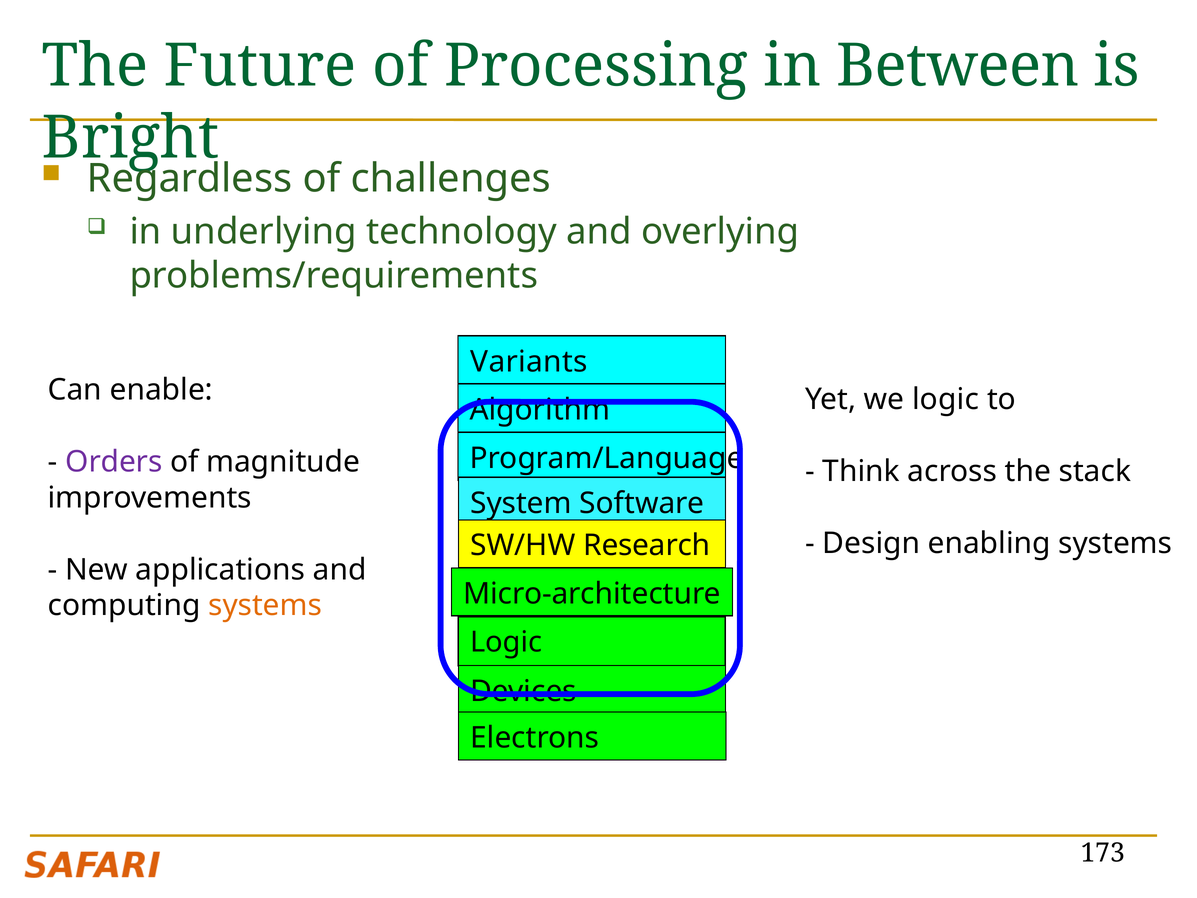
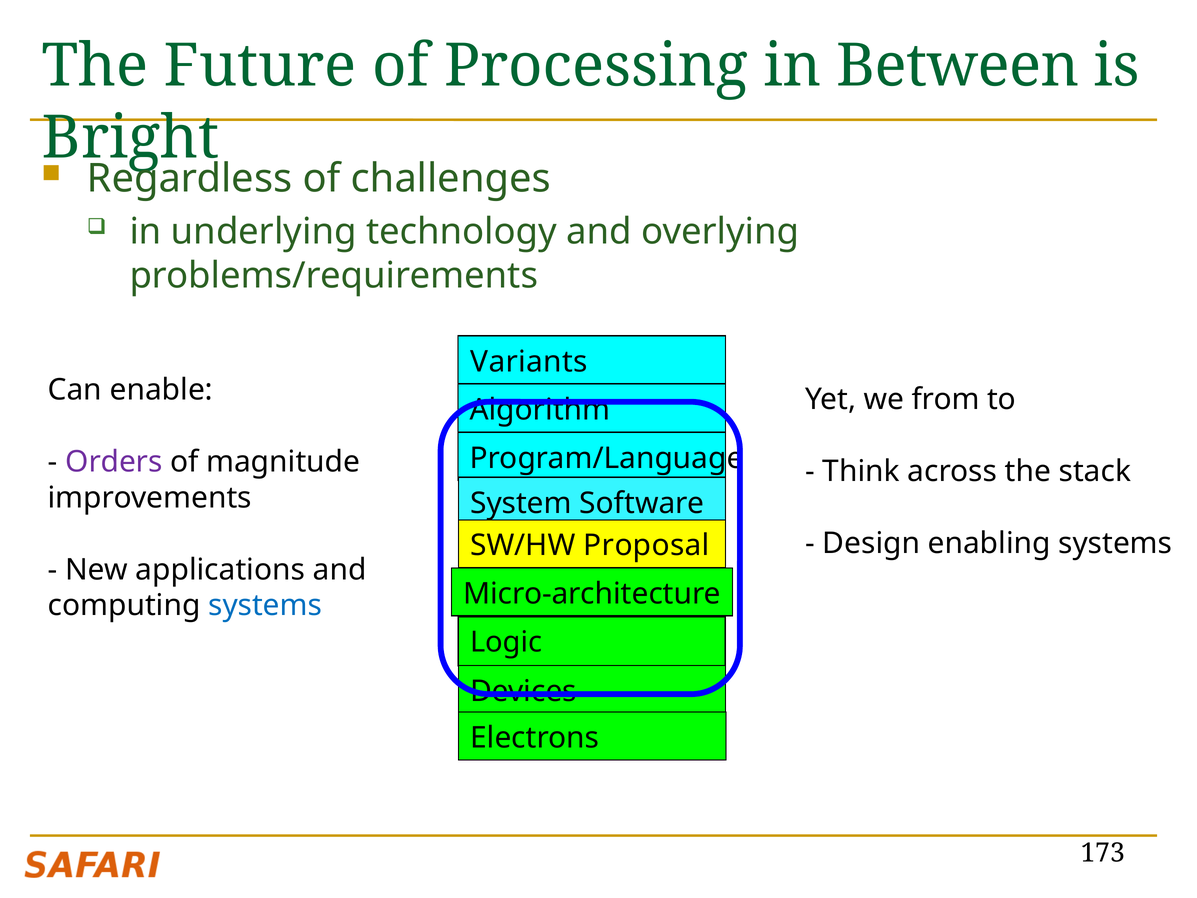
we logic: logic -> from
Research: Research -> Proposal
systems at (265, 605) colour: orange -> blue
